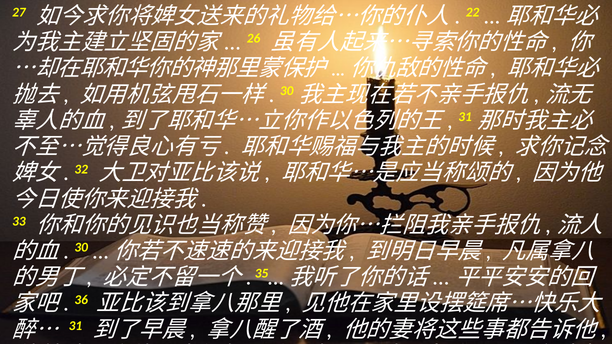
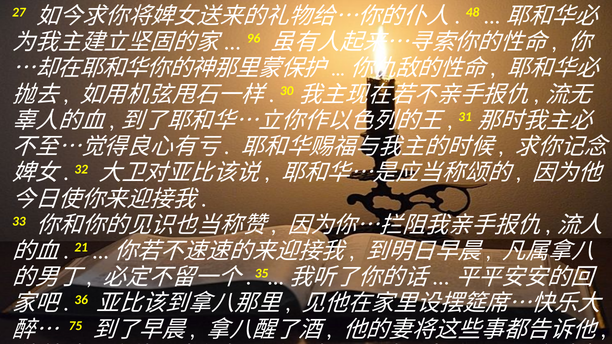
22: 22 -> 48
26: 26 -> 96
30: 30 -> 21
31: 31 -> 75
